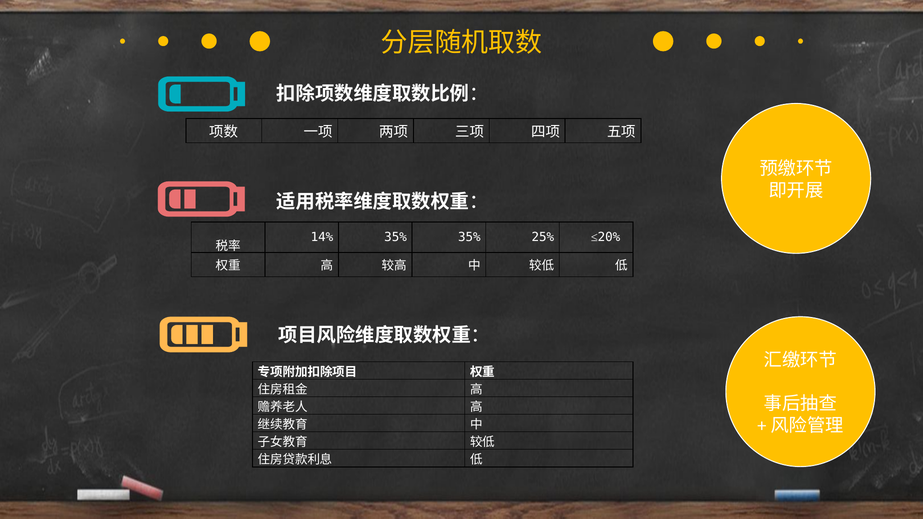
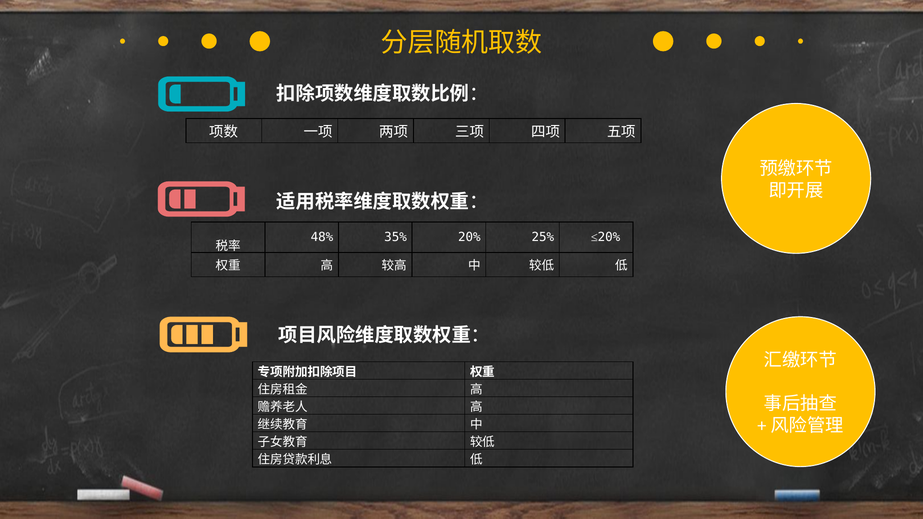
14%: 14% -> 48%
35% 35%: 35% -> 20%
